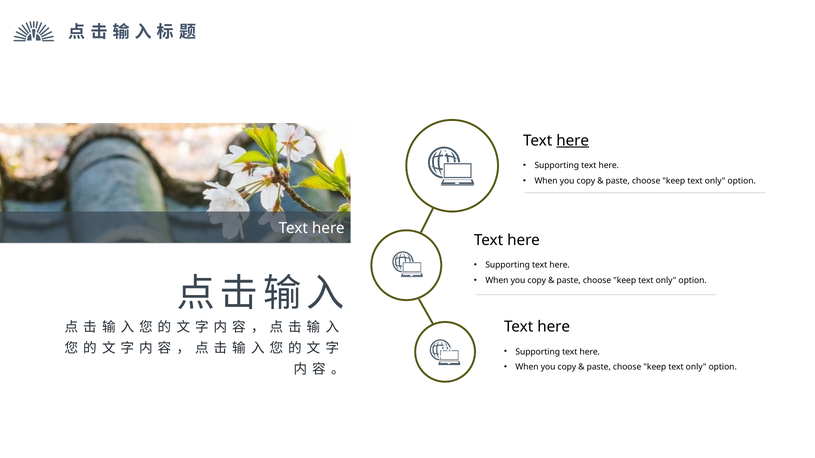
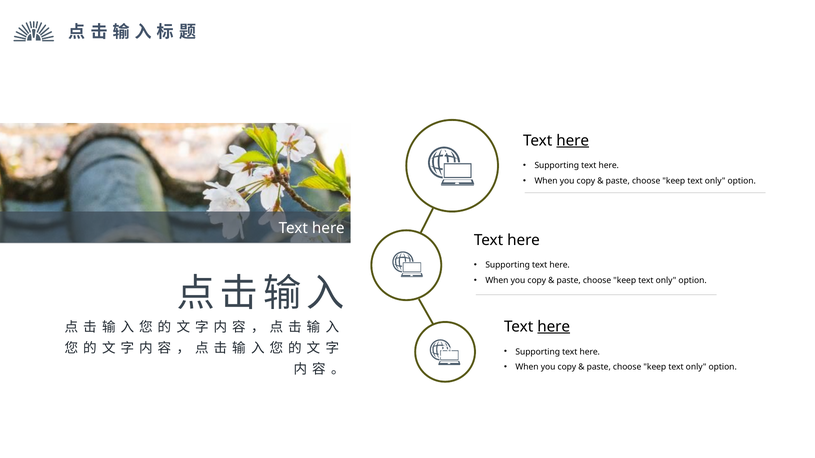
here at (554, 327) underline: none -> present
